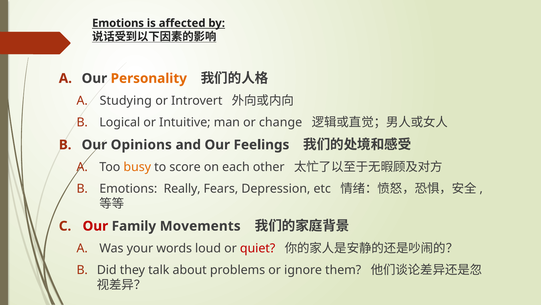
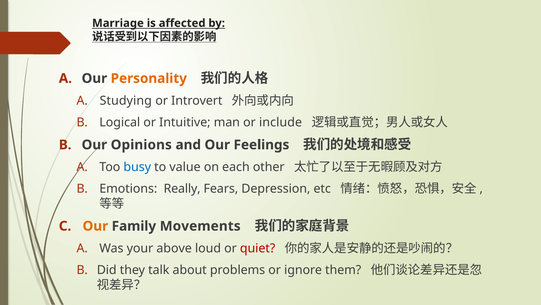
Emotions at (118, 23): Emotions -> Marriage
change: change -> include
busy colour: orange -> blue
score: score -> value
Our at (95, 226) colour: red -> orange
words: words -> above
